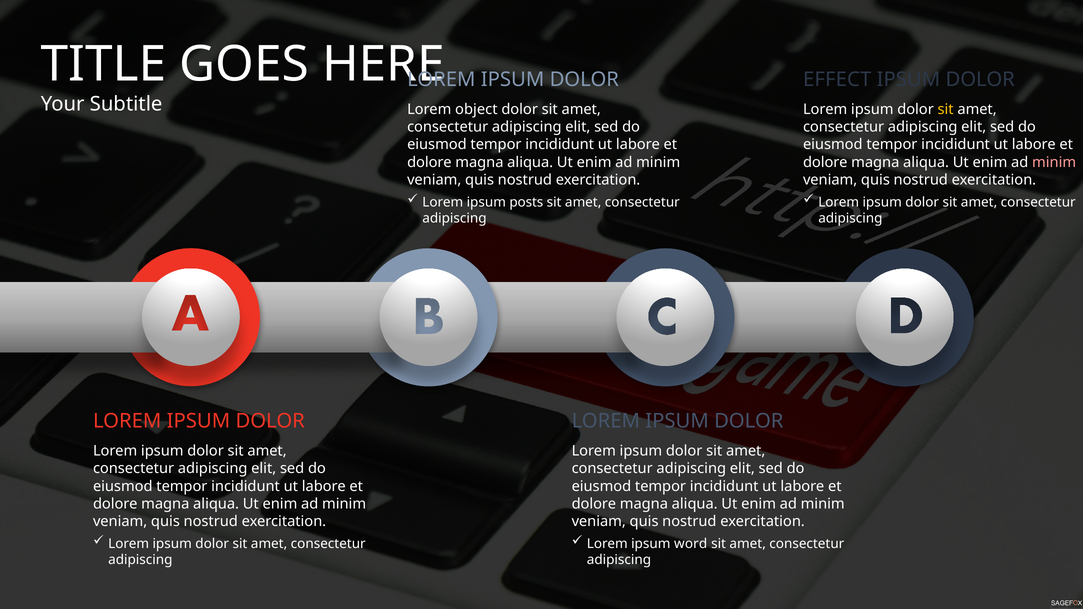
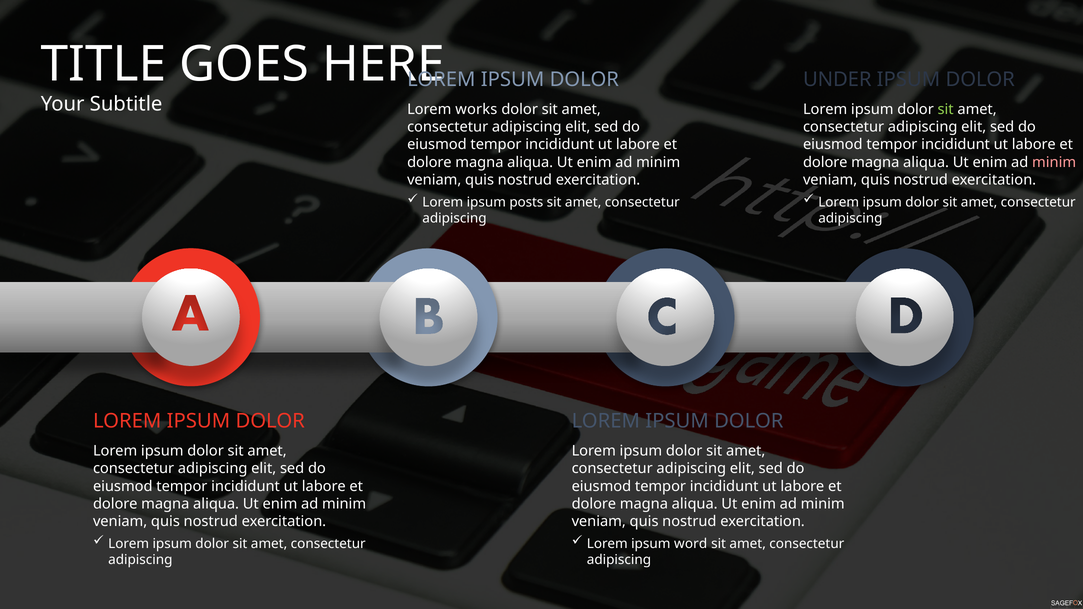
EFFECT: EFFECT -> UNDER
object: object -> works
sit at (946, 109) colour: yellow -> light green
